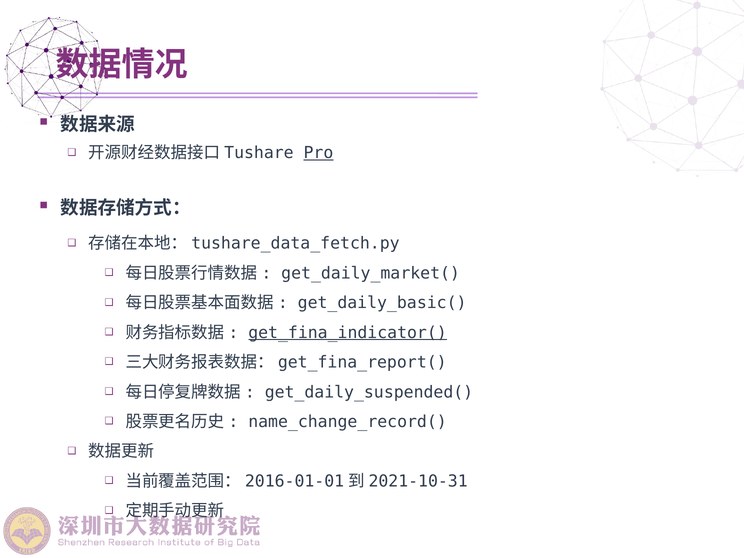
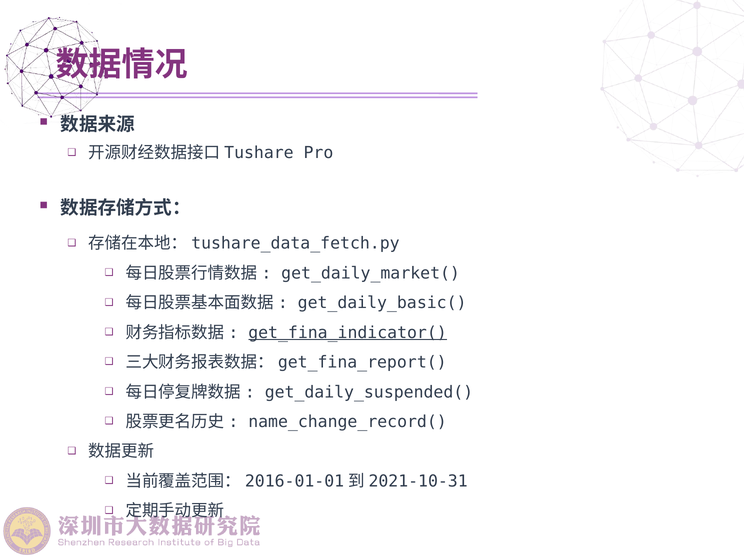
Pro underline: present -> none
